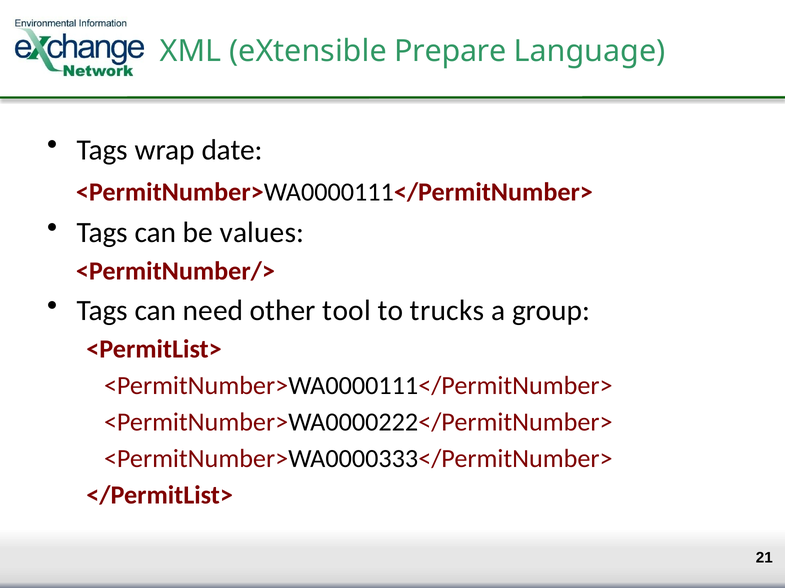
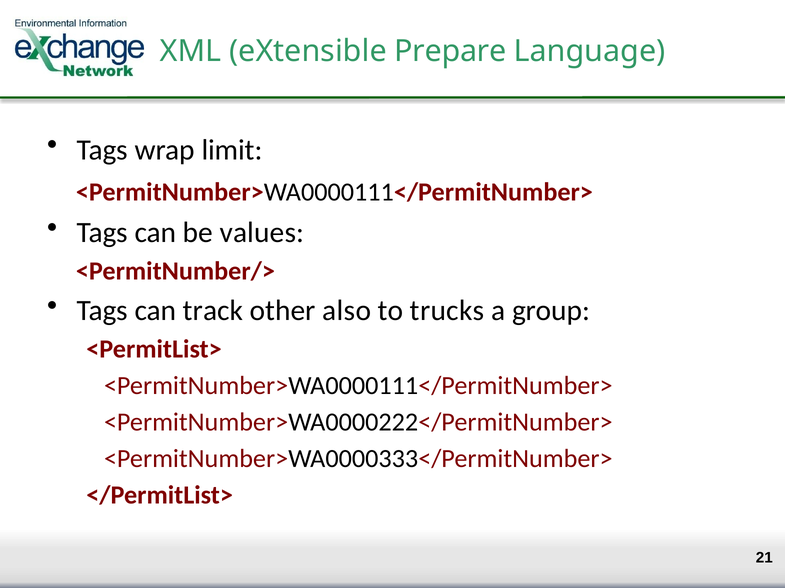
date: date -> limit
need: need -> track
tool: tool -> also
